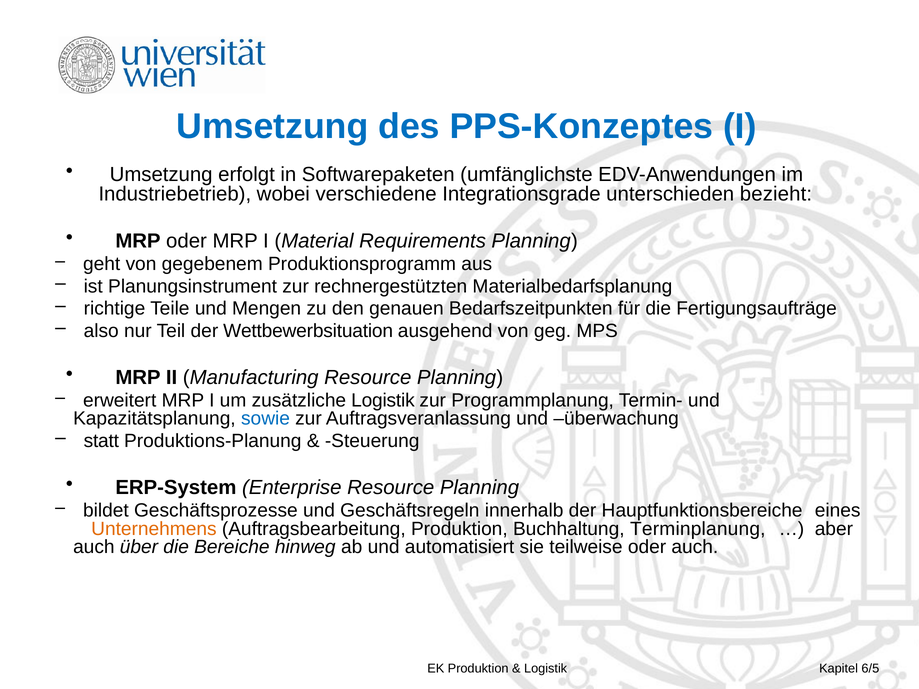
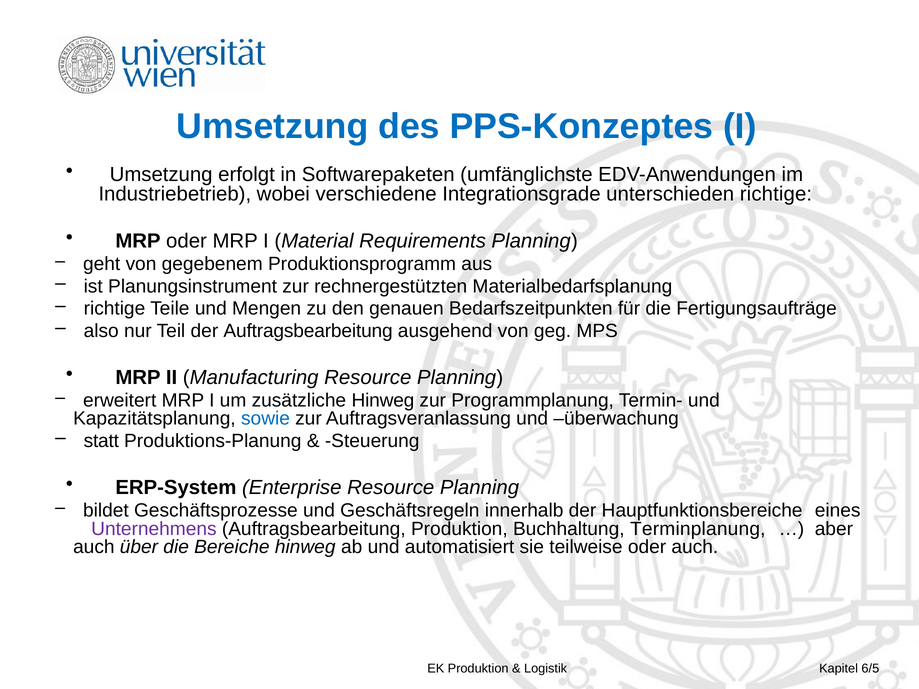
unterschieden bezieht: bezieht -> richtige
der Wettbewerbsituation: Wettbewerbsituation -> Auftragsbearbeitung
zusätzliche Logistik: Logistik -> Hinweg
Unternehmens colour: orange -> purple
